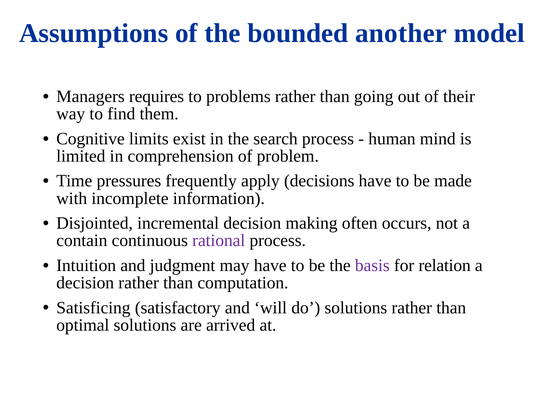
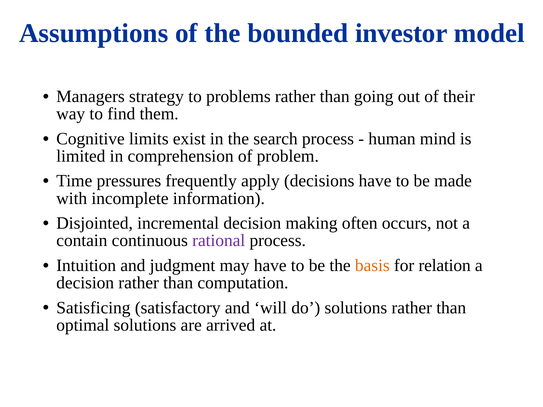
another: another -> investor
requires: requires -> strategy
basis colour: purple -> orange
